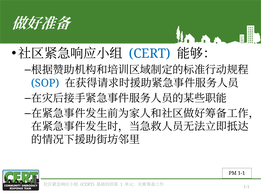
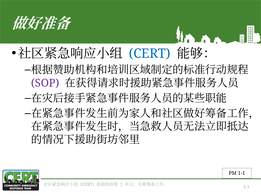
SOP colour: blue -> purple
